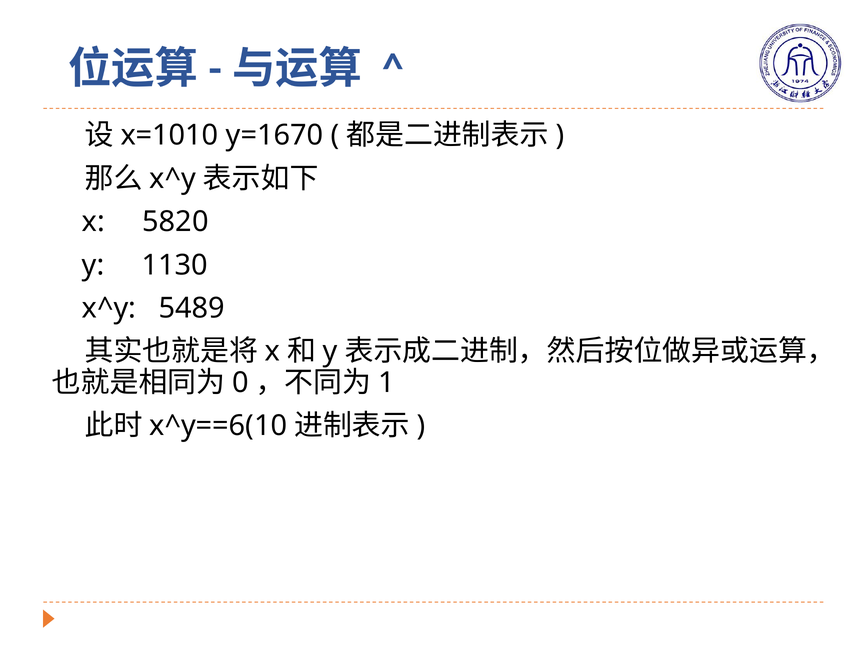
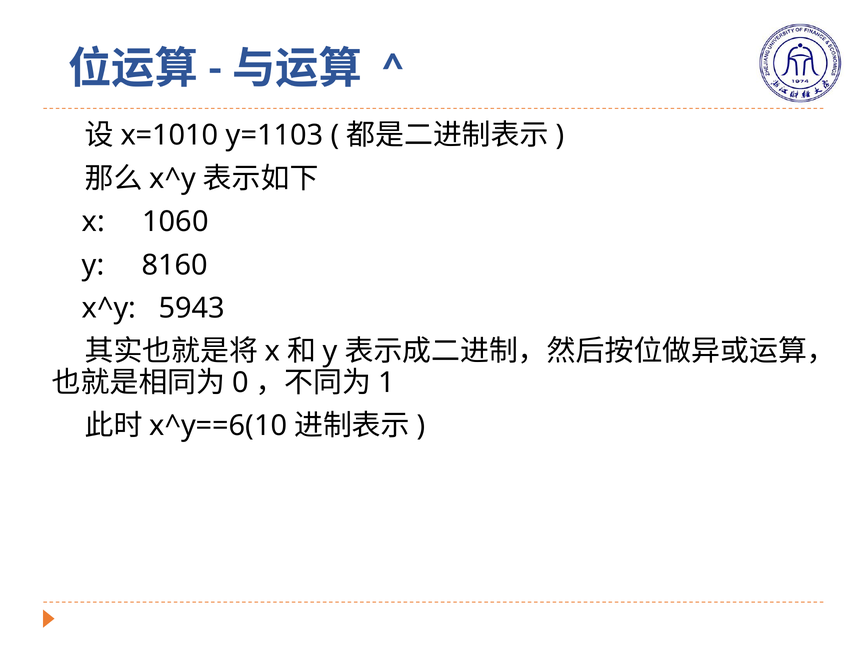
y=1670: y=1670 -> y=1103
5820: 5820 -> 1060
1130: 1130 -> 8160
5489: 5489 -> 5943
